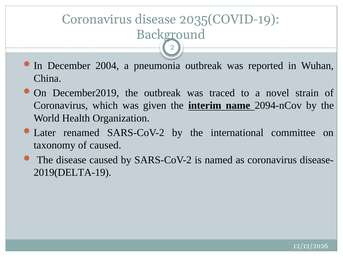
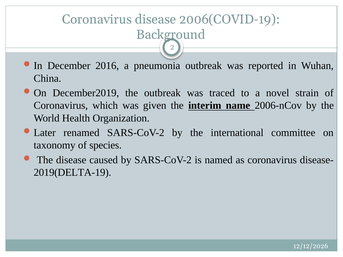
2035(COVID-19: 2035(COVID-19 -> 2006(COVID-19
2004: 2004 -> 2016
2094-nCov: 2094-nCov -> 2006-nCov
of caused: caused -> species
